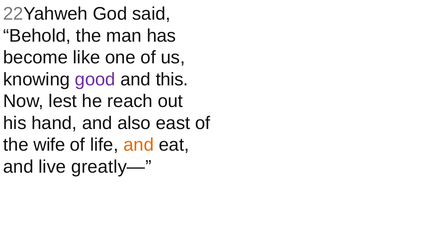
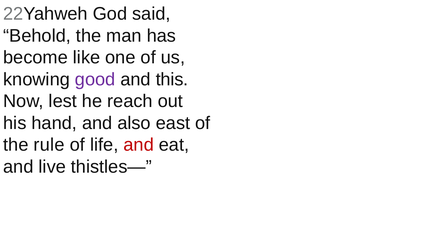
wife: wife -> rule
and at (139, 145) colour: orange -> red
greatly—: greatly— -> thistles—
